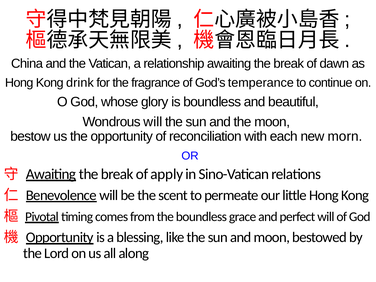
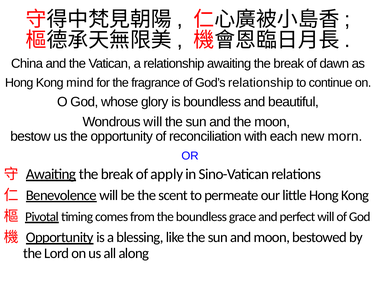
drink: drink -> mind
God’s temperance: temperance -> relationship
